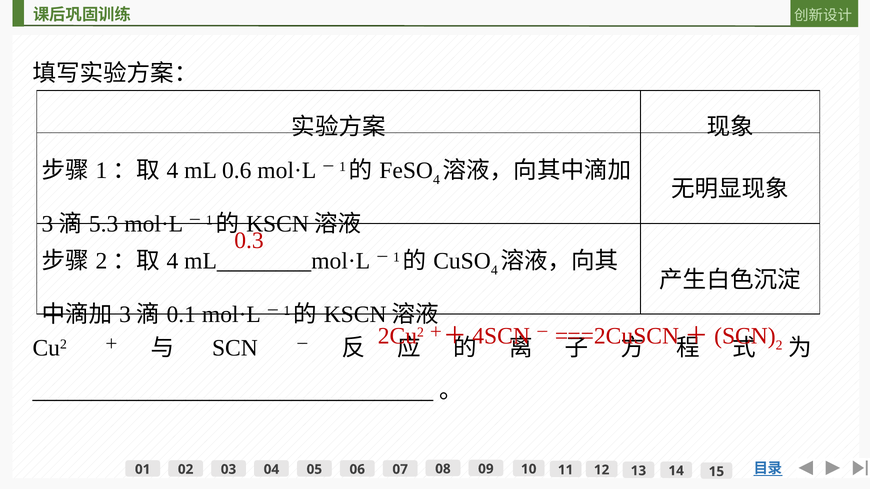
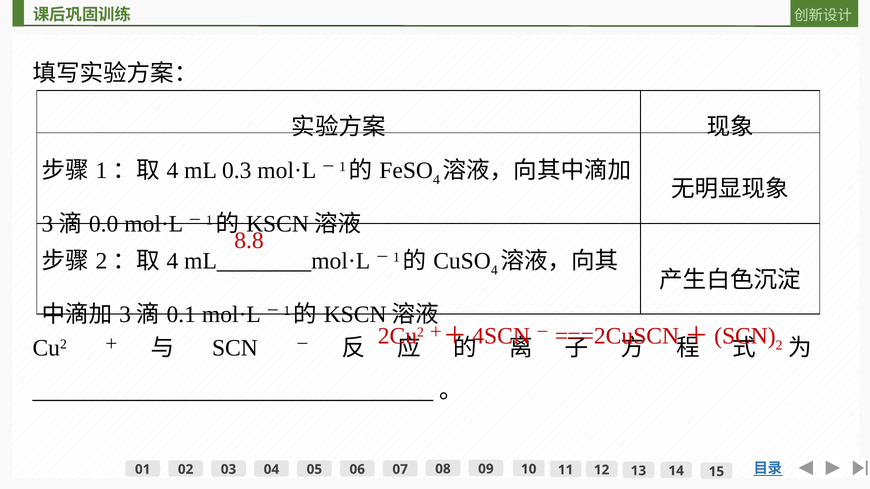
0.6: 0.6 -> 0.3
5.3: 5.3 -> 0.0
0.3: 0.3 -> 8.8
